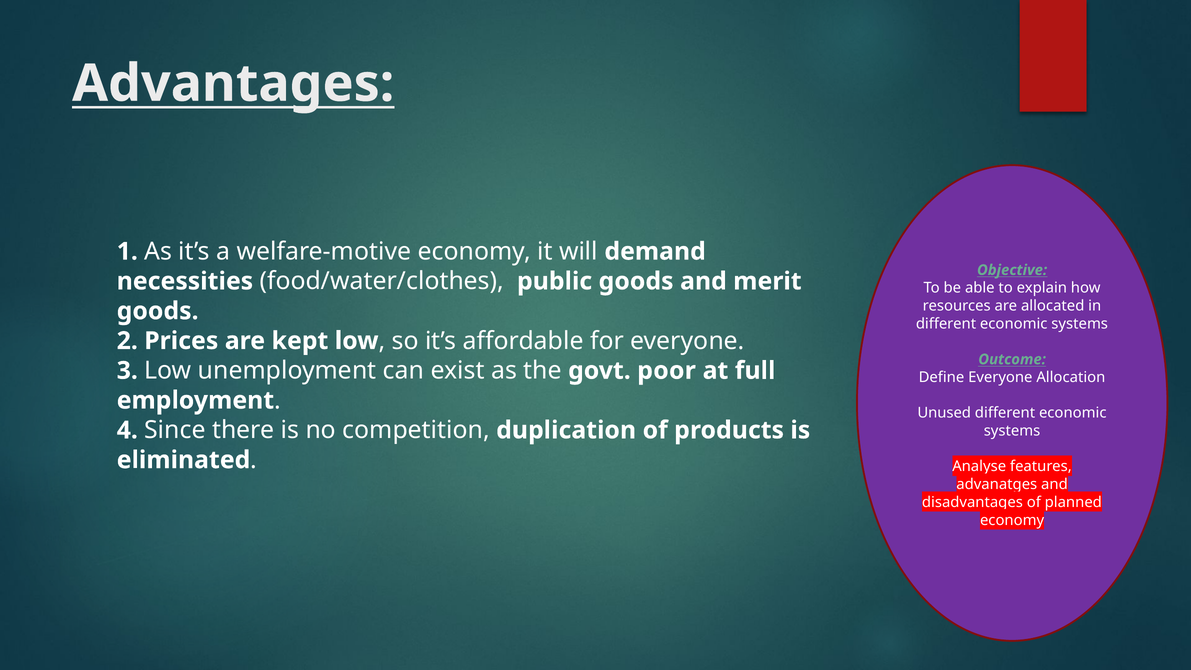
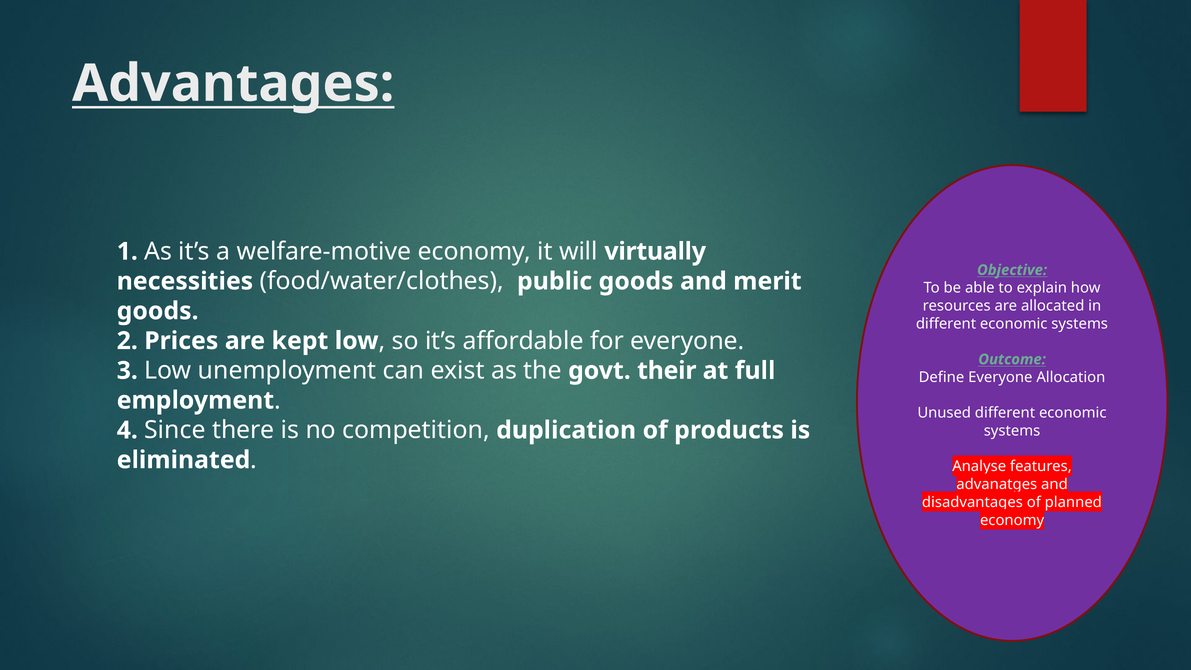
demand: demand -> virtually
poor: poor -> their
